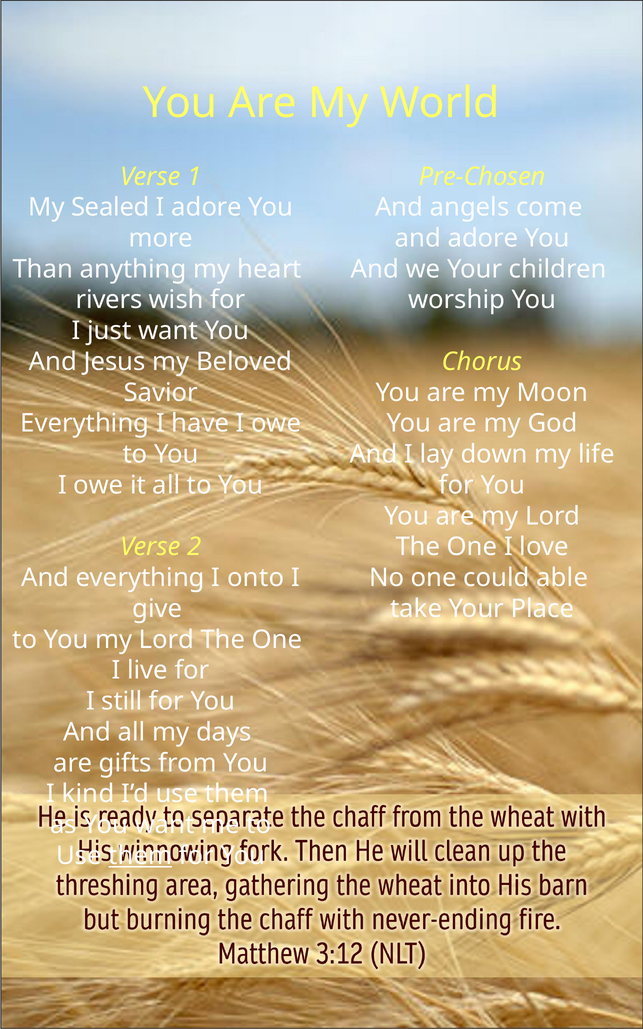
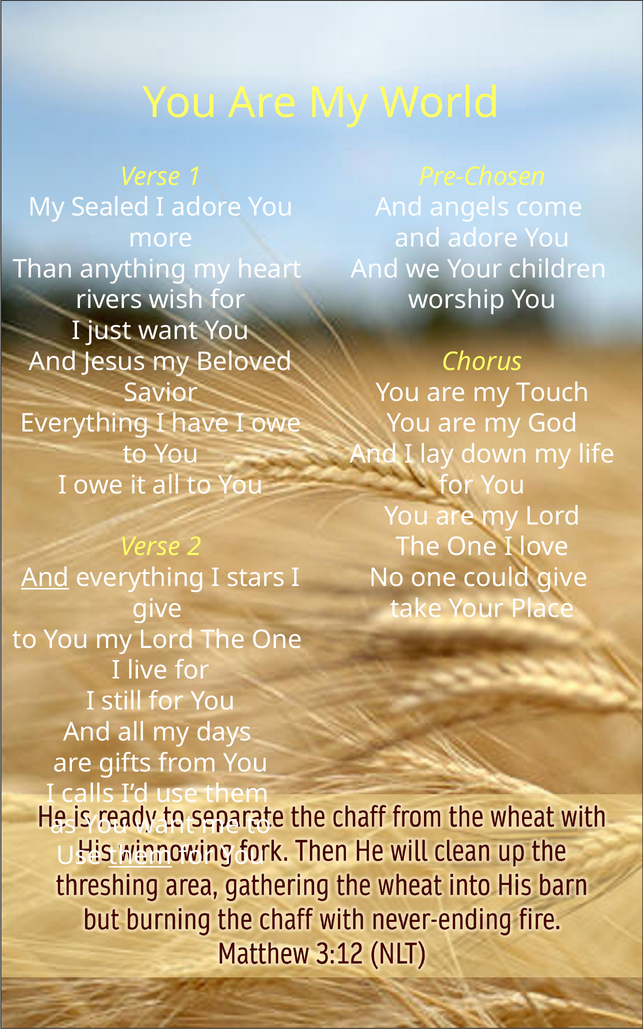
Moon: Moon -> Touch
And at (45, 578) underline: none -> present
onto: onto -> stars
could able: able -> give
kind: kind -> calls
